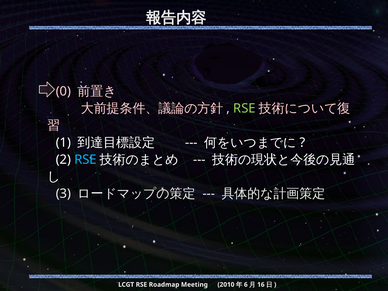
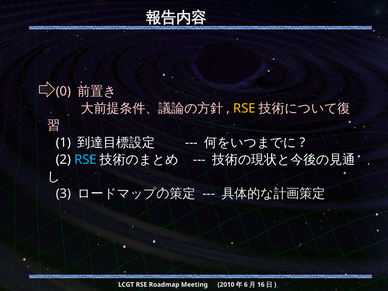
RSE at (244, 108) colour: light green -> yellow
